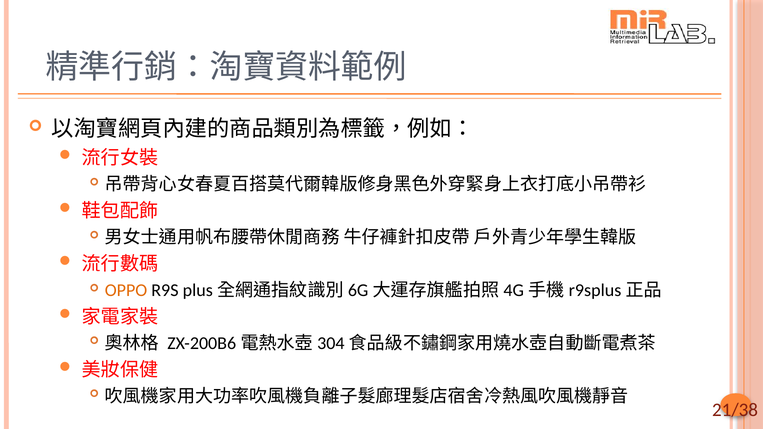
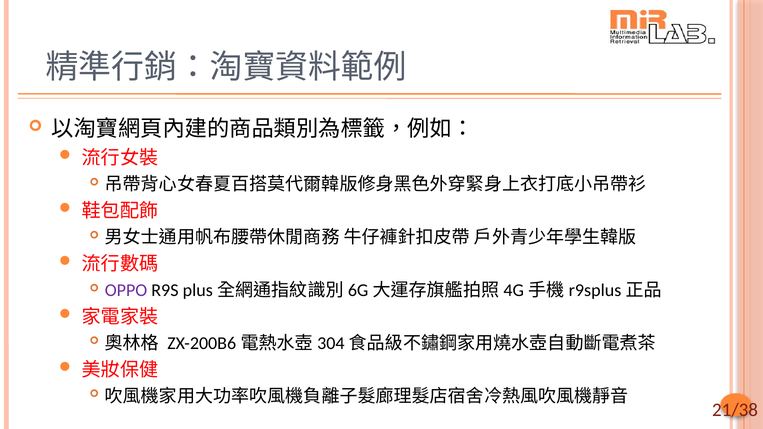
OPPO colour: orange -> purple
